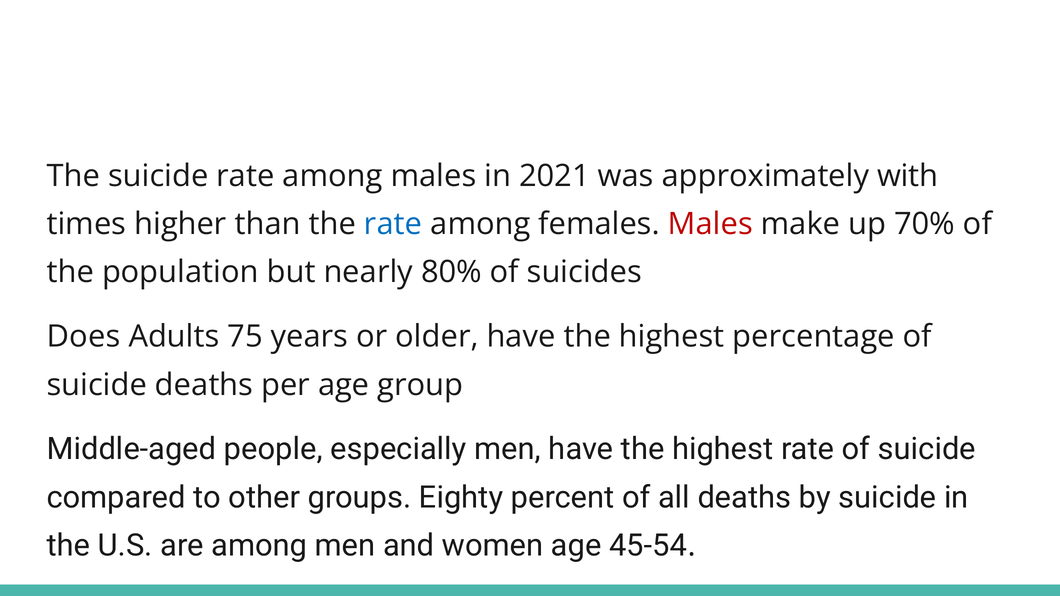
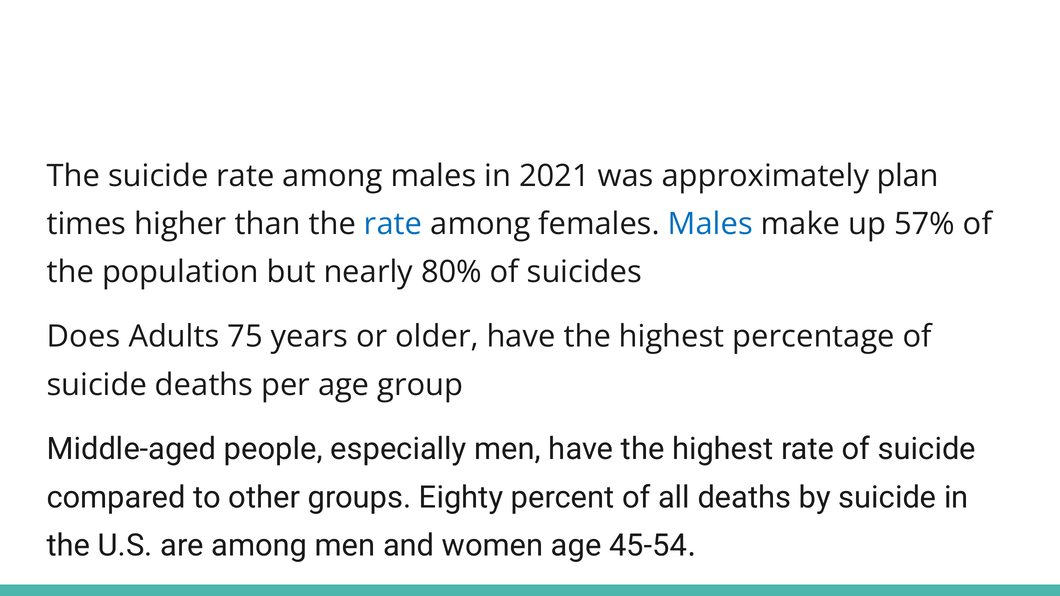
with: with -> plan
Males at (710, 224) colour: red -> blue
70%: 70% -> 57%
